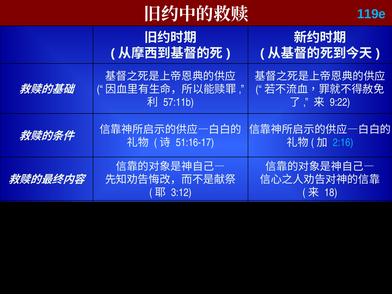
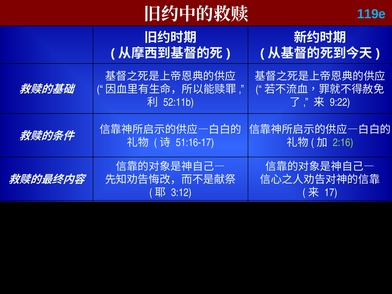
57:11b: 57:11b -> 52:11b
2:16 colour: light blue -> light green
18: 18 -> 17
